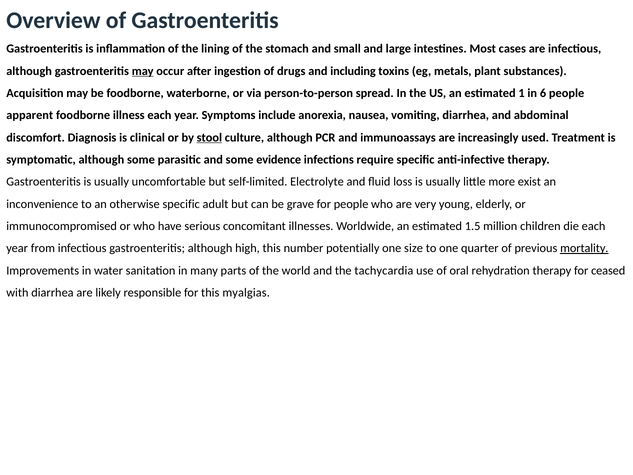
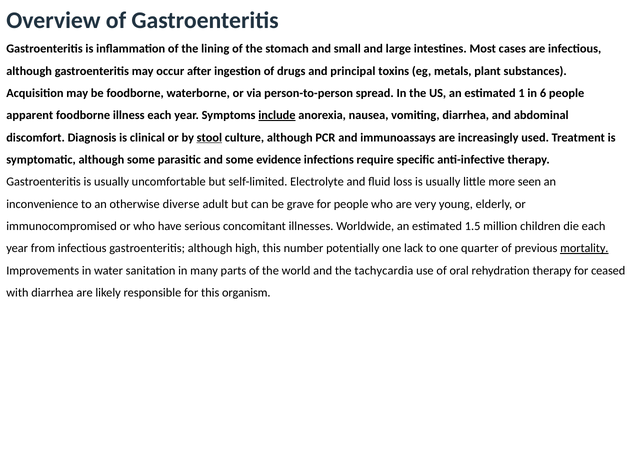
may at (143, 71) underline: present -> none
including: including -> principal
include underline: none -> present
exist: exist -> seen
otherwise specific: specific -> diverse
size: size -> lack
myalgias: myalgias -> organism
